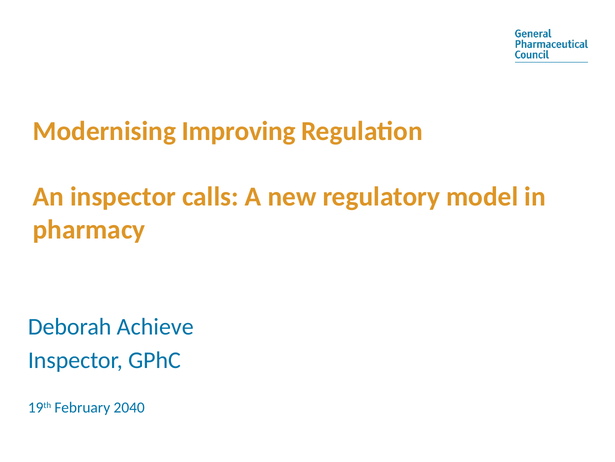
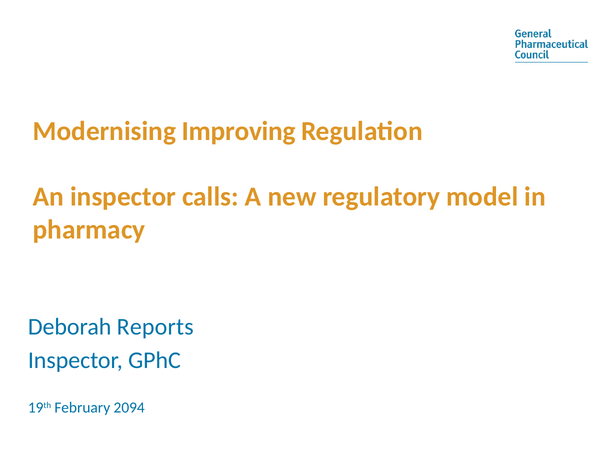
Achieve: Achieve -> Reports
2040: 2040 -> 2094
